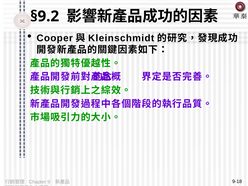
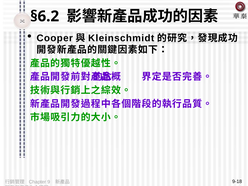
§9.2: §9.2 -> §6.2
